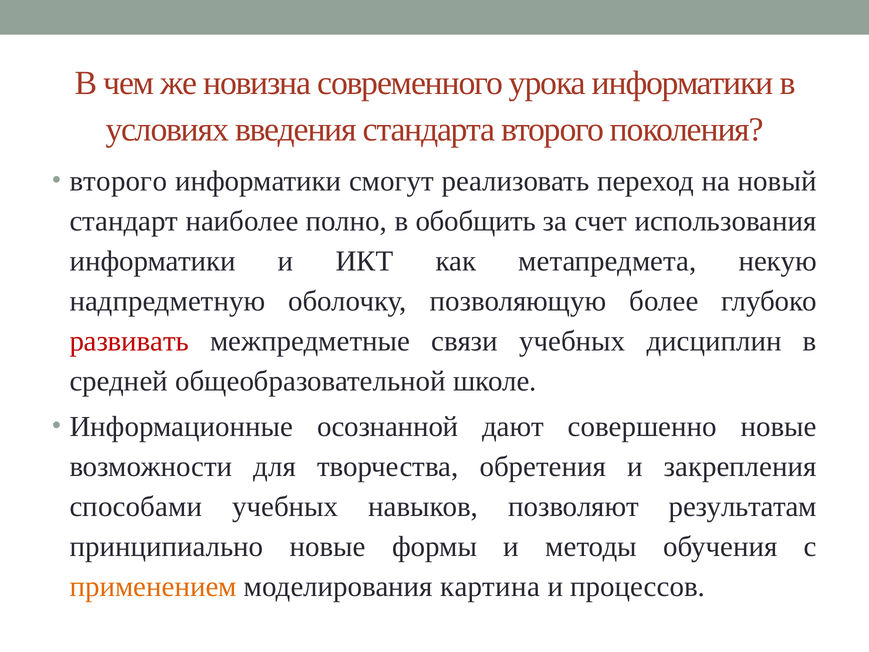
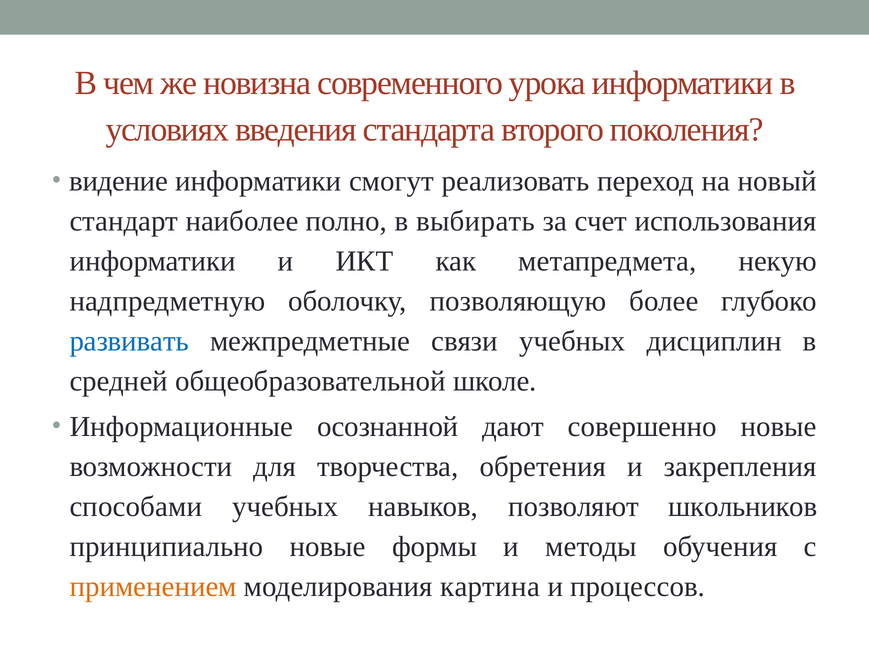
второго at (118, 181): второго -> видение
обобщить: обобщить -> выбирать
развивать colour: red -> blue
результатам: результатам -> школьников
